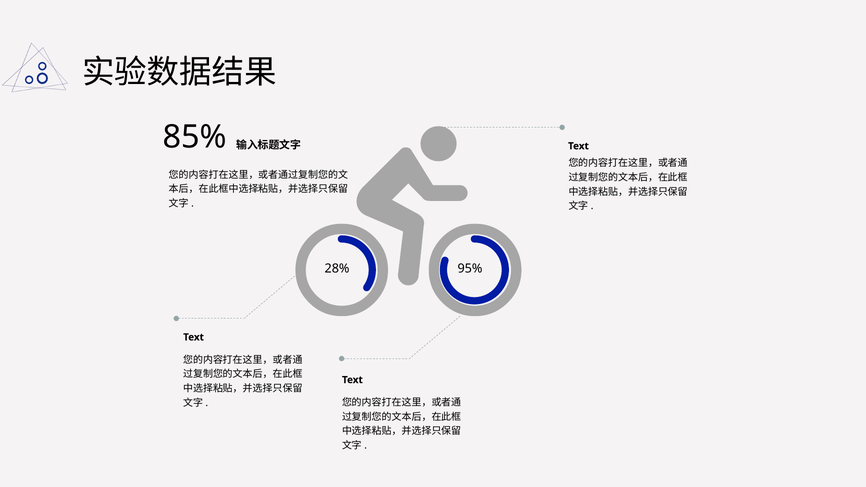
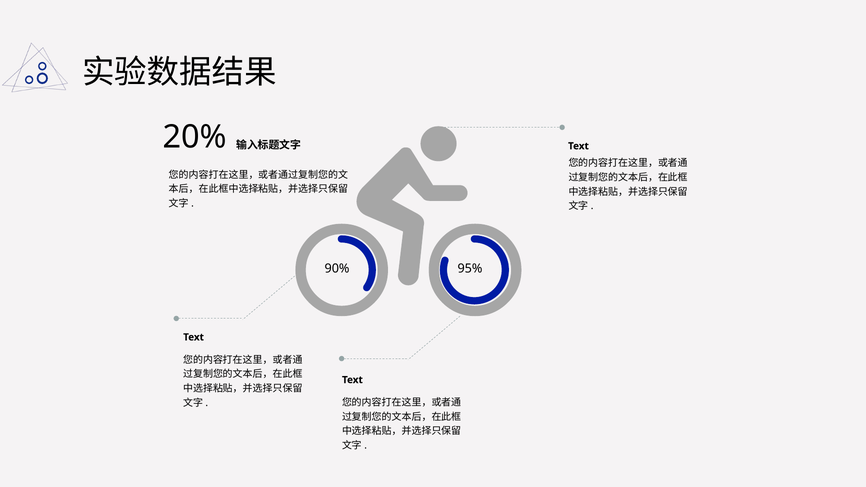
85%: 85% -> 20%
28%: 28% -> 90%
